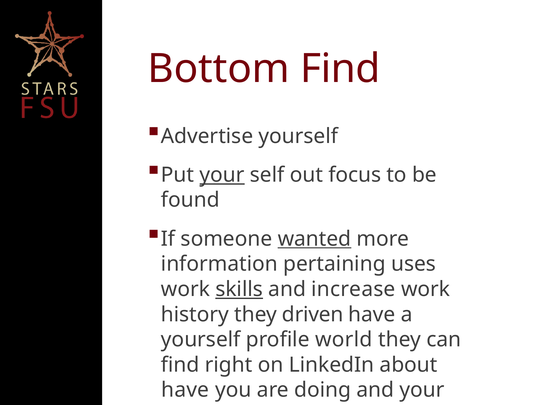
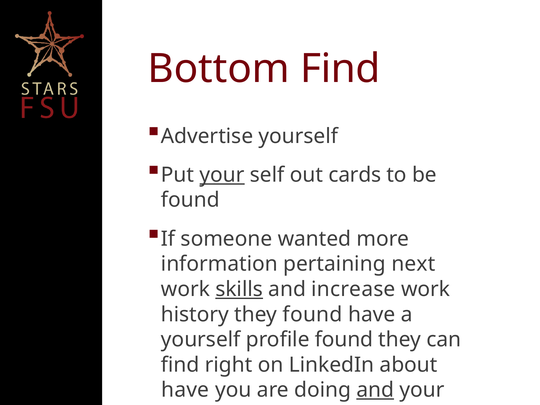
focus: focus -> cards
wanted underline: present -> none
uses: uses -> next
they driven: driven -> found
profile world: world -> found
and at (375, 390) underline: none -> present
